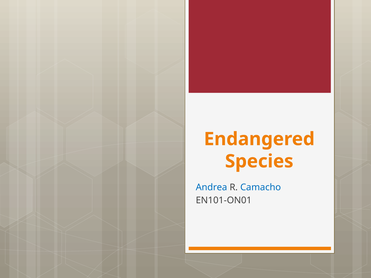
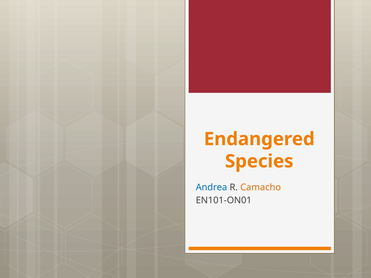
Camacho colour: blue -> orange
